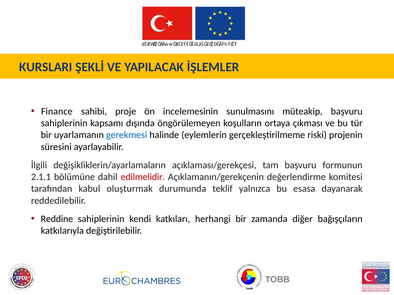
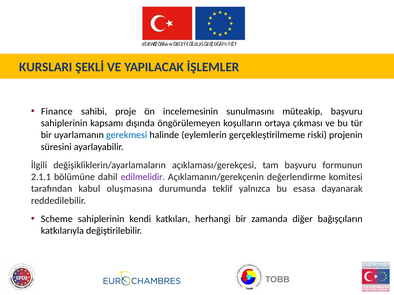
edilmelidir colour: red -> purple
oluşturmak: oluşturmak -> oluşmasına
Reddine: Reddine -> Scheme
